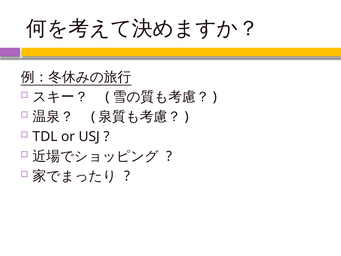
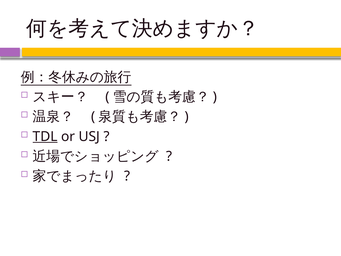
TDL underline: none -> present
